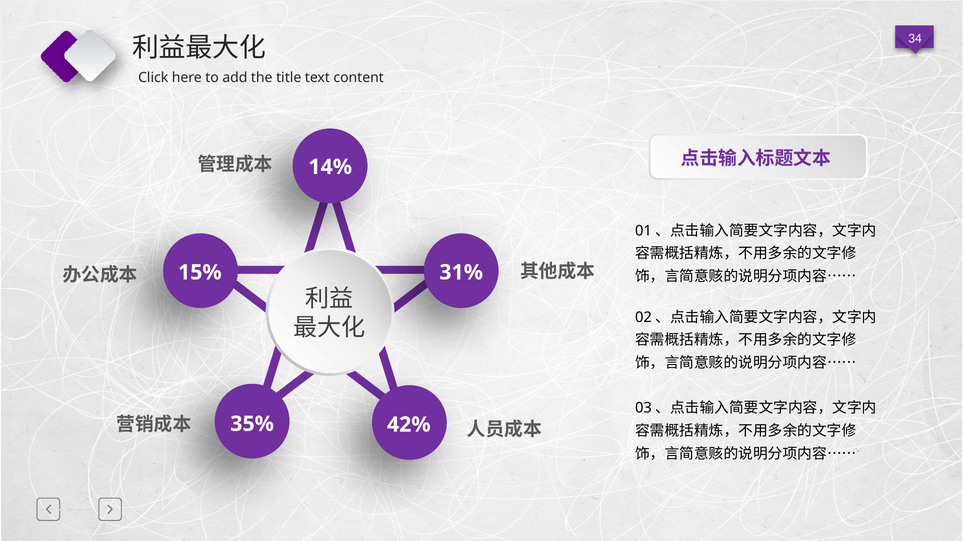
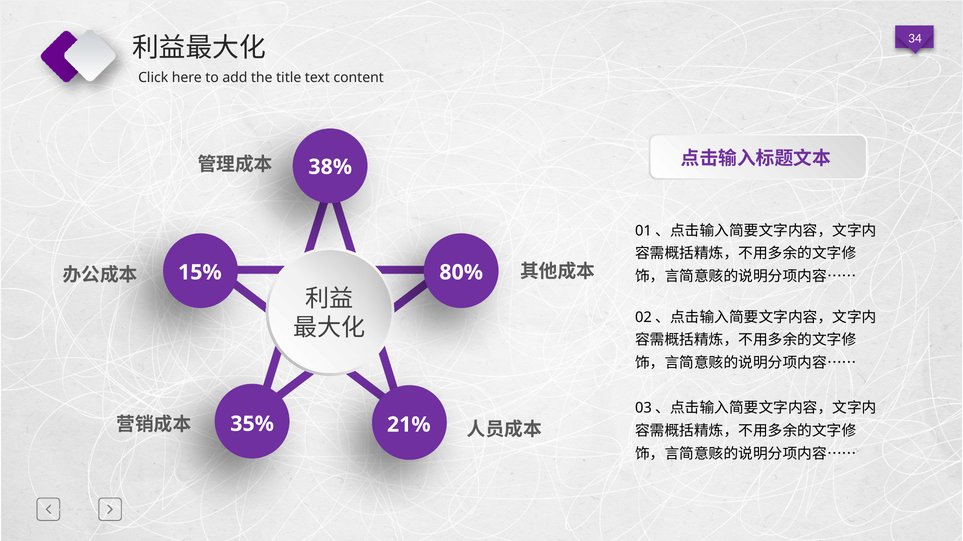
14%: 14% -> 38%
31%: 31% -> 80%
42%: 42% -> 21%
